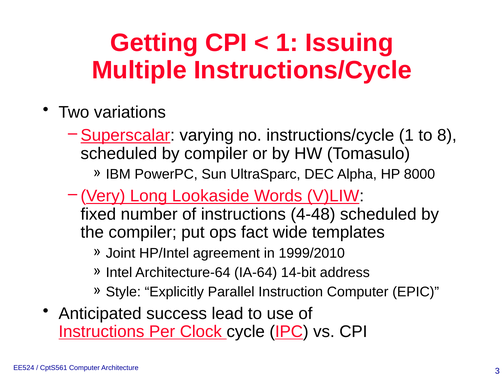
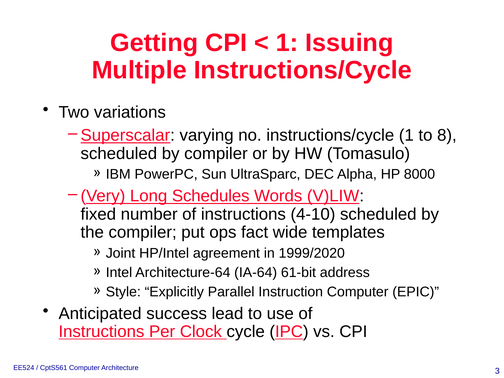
Lookaside: Lookaside -> Schedules
4-48: 4-48 -> 4-10
1999/2010: 1999/2010 -> 1999/2020
14-bit: 14-bit -> 61-bit
